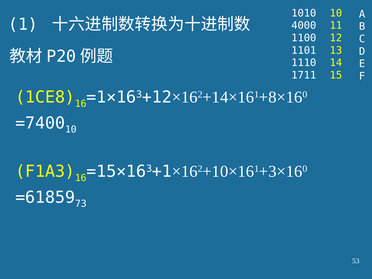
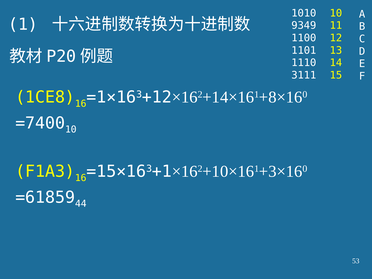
4000: 4000 -> 9349
1711: 1711 -> 3111
73: 73 -> 44
